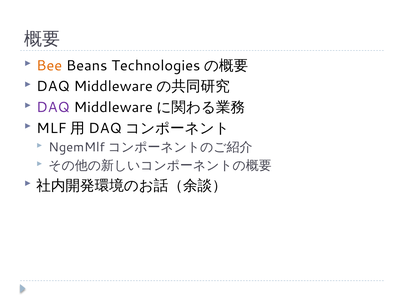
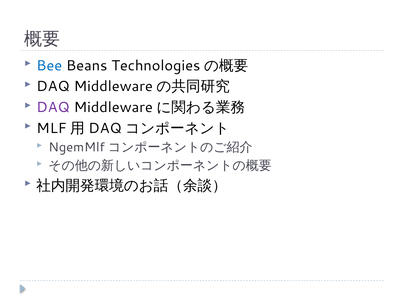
Bee colour: orange -> blue
